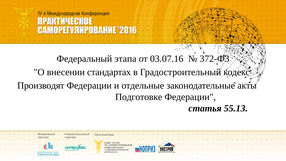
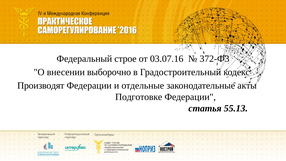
этапа: этапа -> строе
стандартах: стандартах -> выборочно
